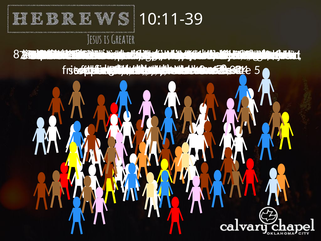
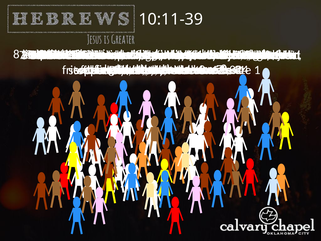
5 at (257, 70): 5 -> 1
